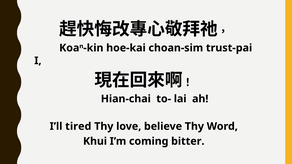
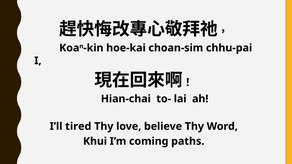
trust-pai: trust-pai -> chhu-pai
bitter: bitter -> paths
